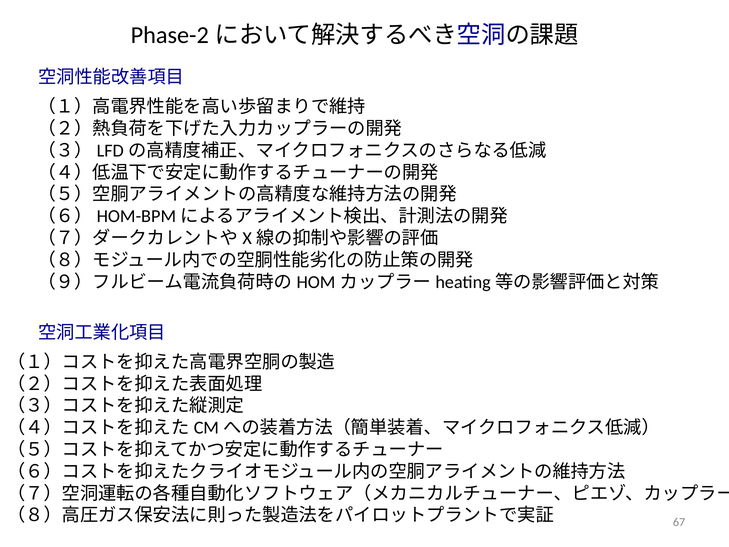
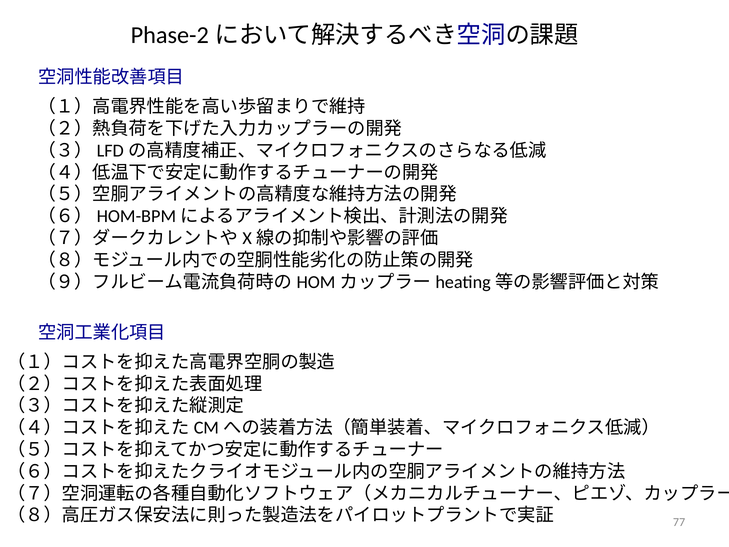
67: 67 -> 77
